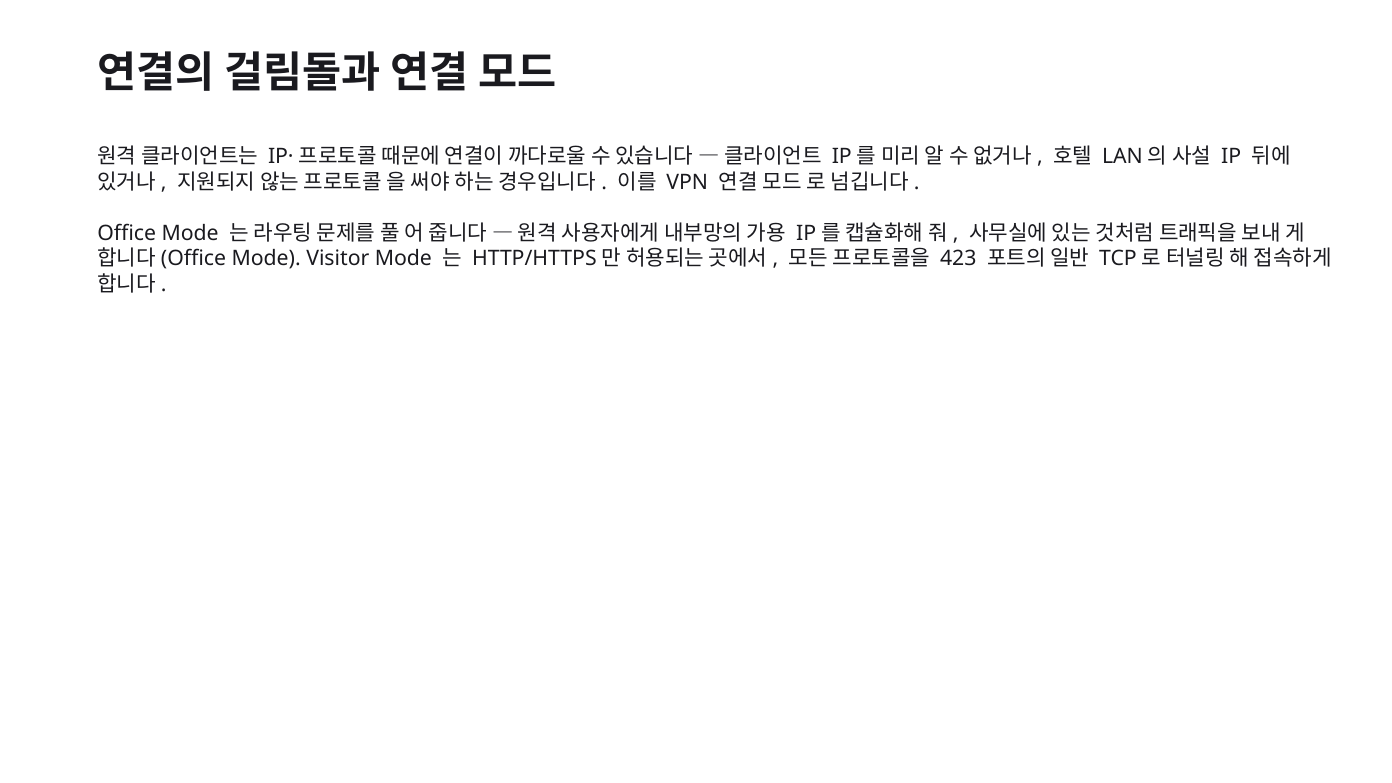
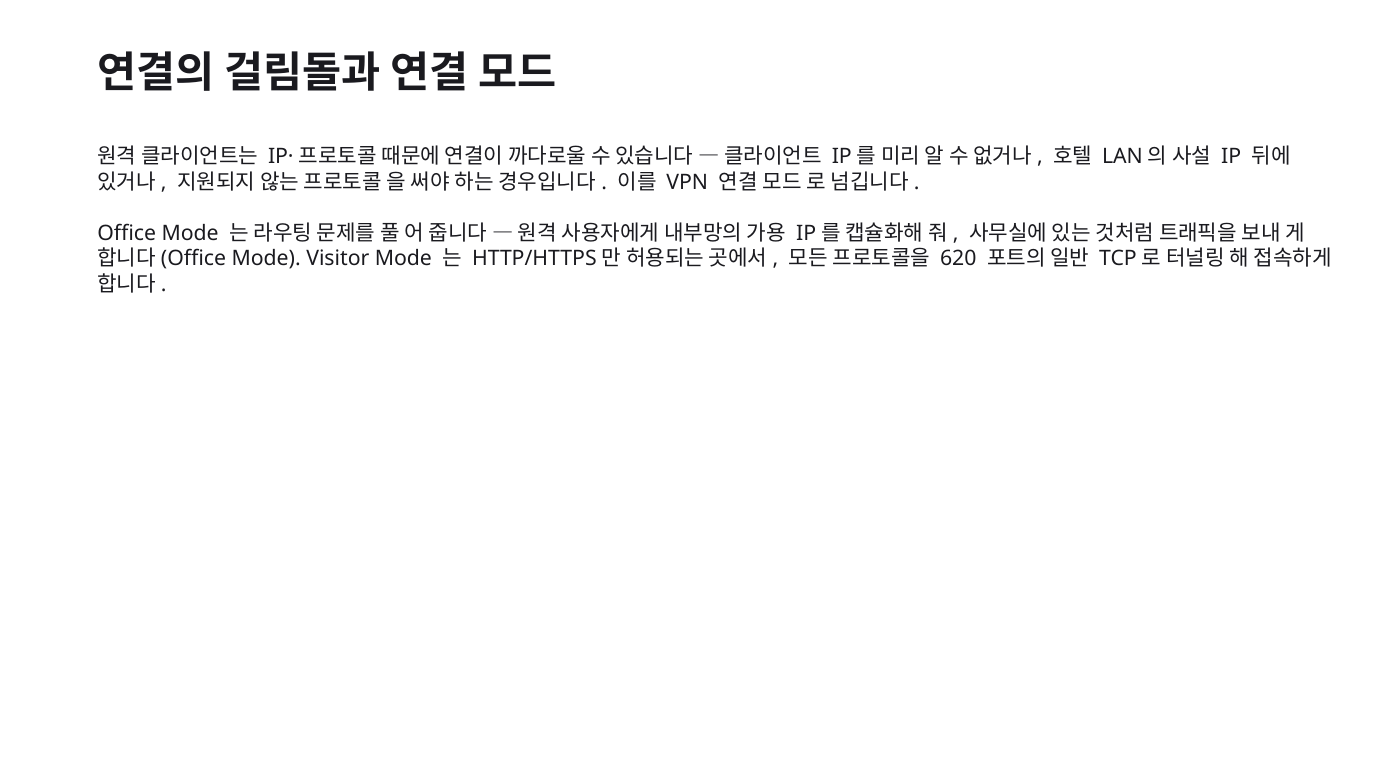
423: 423 -> 620
